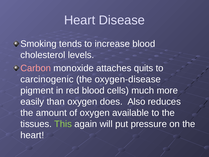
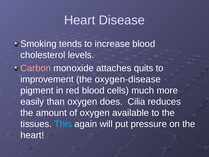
carcinogenic: carcinogenic -> improvement
Also: Also -> Cilia
This colour: light green -> light blue
